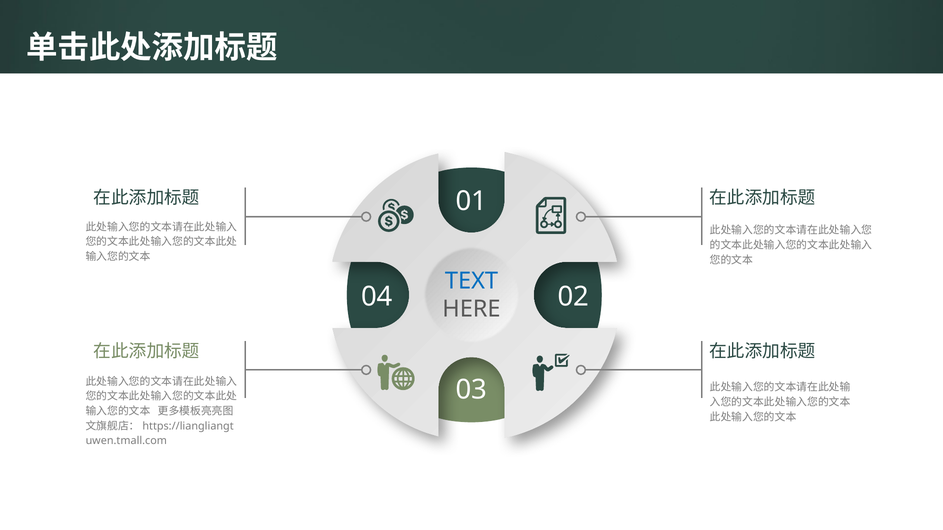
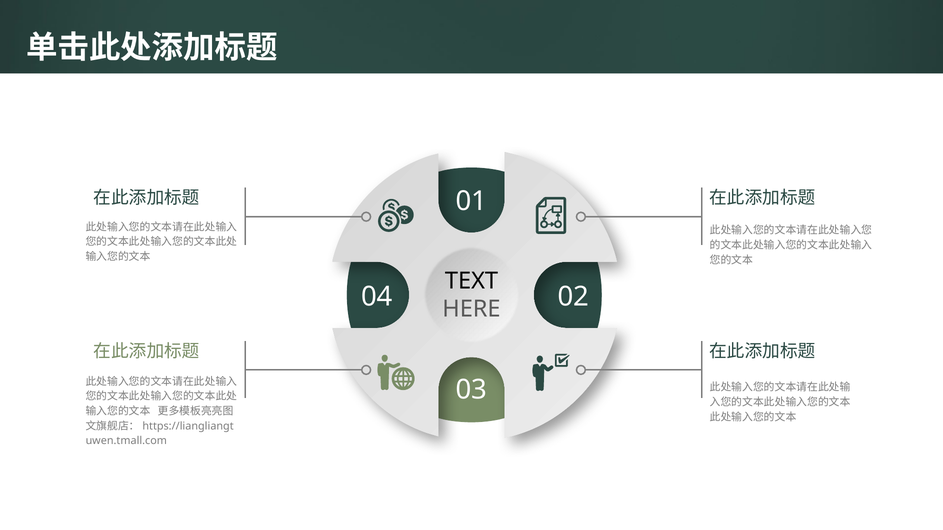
TEXT colour: blue -> black
